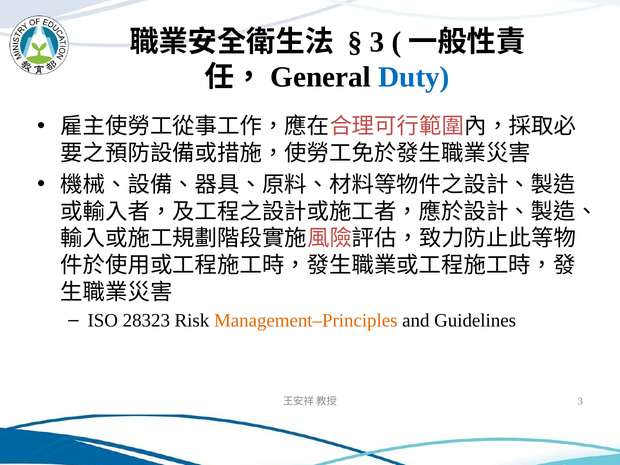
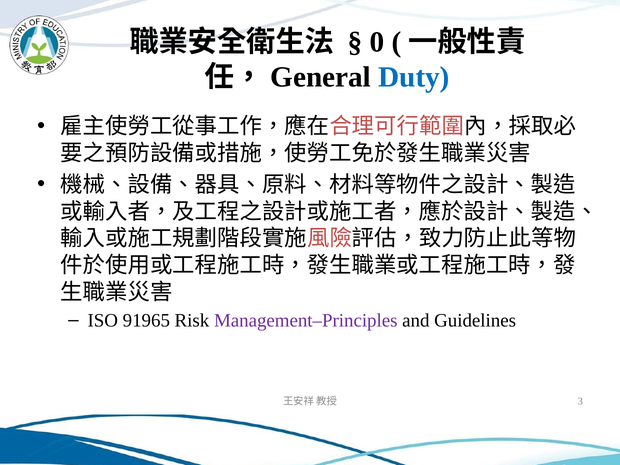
3 at (377, 42): 3 -> 0
28323: 28323 -> 91965
Management–Principles colour: orange -> purple
